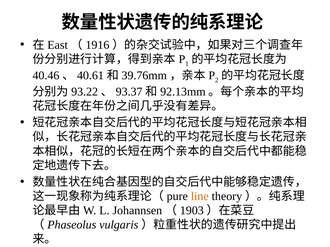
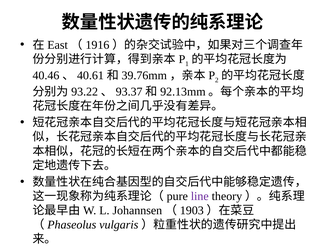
line colour: orange -> purple
